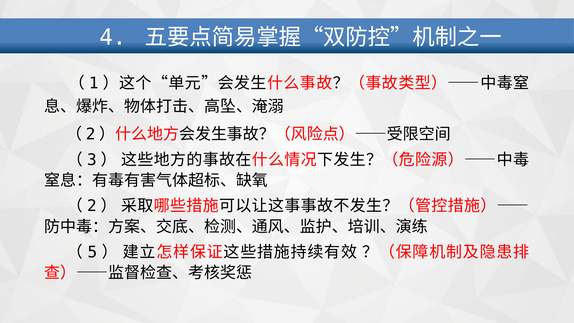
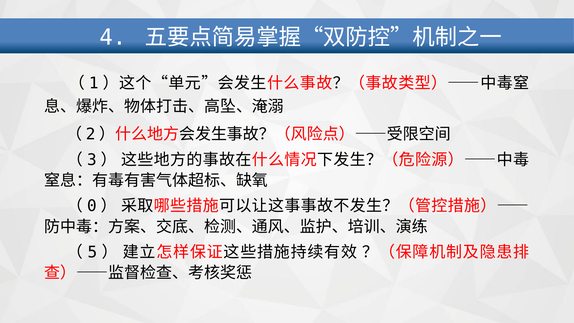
2: 2 -> 0
